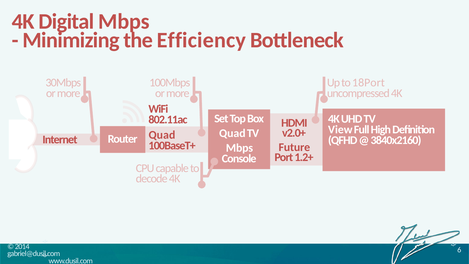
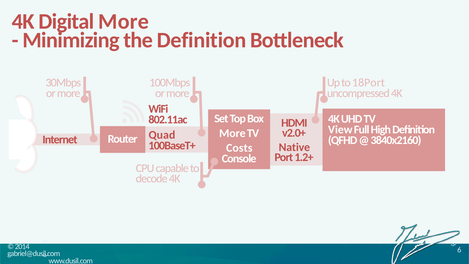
Digital Mbps: Mbps -> More
the Efficiency: Efficiency -> Definition
Quad at (232, 133): Quad -> More
Future: Future -> Native
Mbps at (239, 148): Mbps -> Costs
